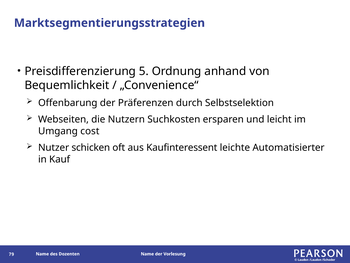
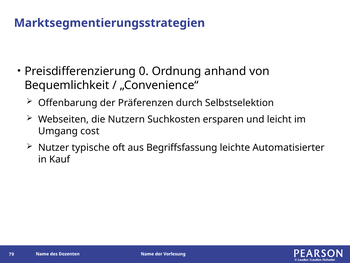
5: 5 -> 0
schicken: schicken -> typische
Kaufinteressent: Kaufinteressent -> Begriffsfassung
